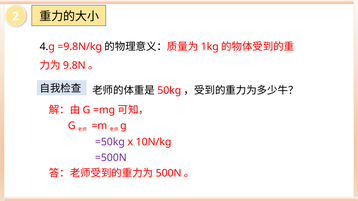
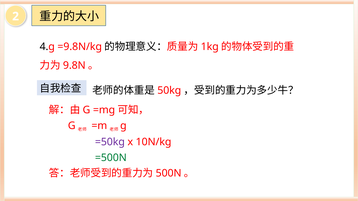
=500N colour: purple -> green
